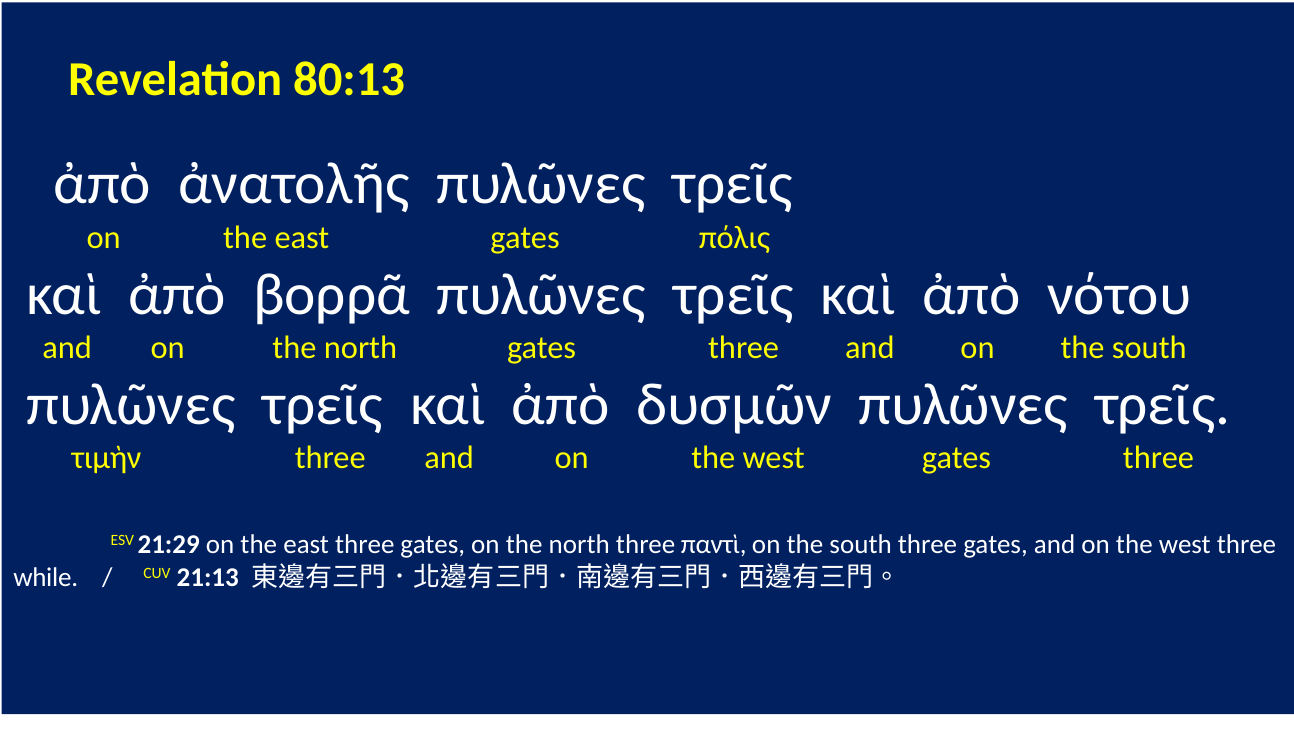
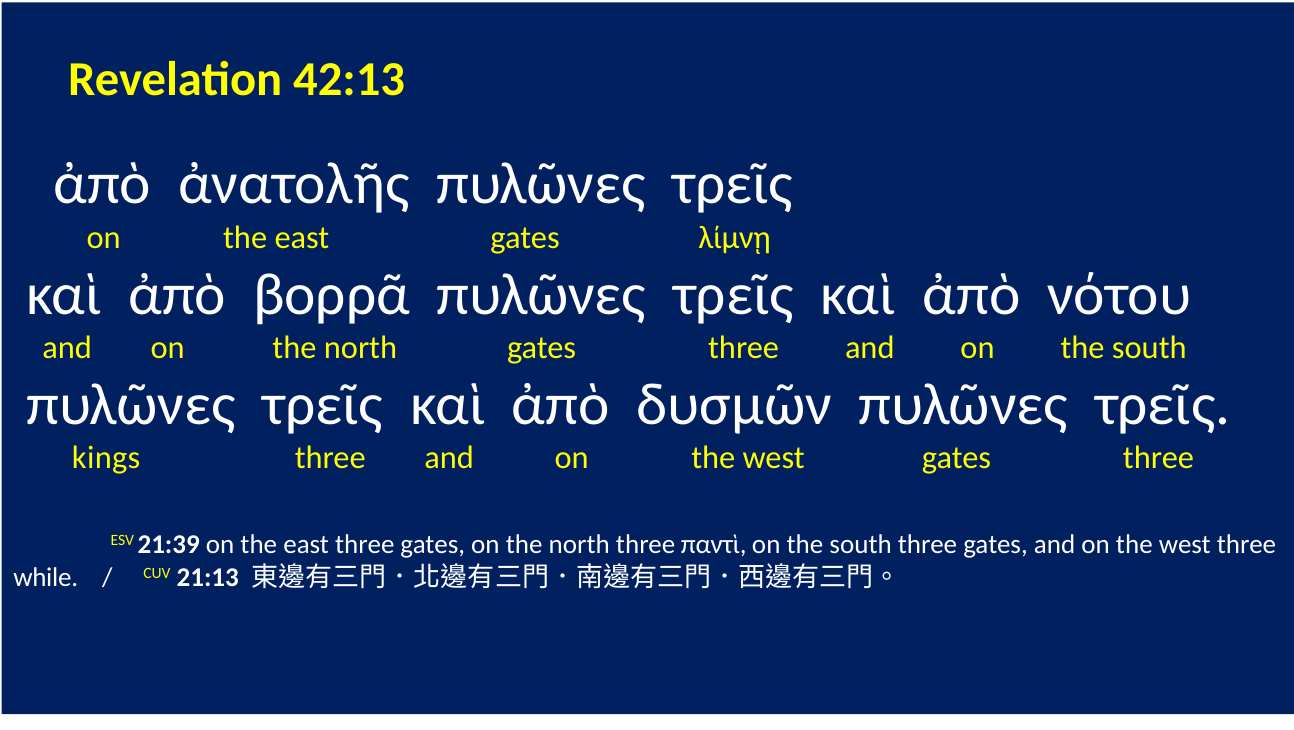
80:13: 80:13 -> 42:13
πόλις: πόλις -> λίμνῃ
τιμὴν: τιμὴν -> kings
21:29: 21:29 -> 21:39
